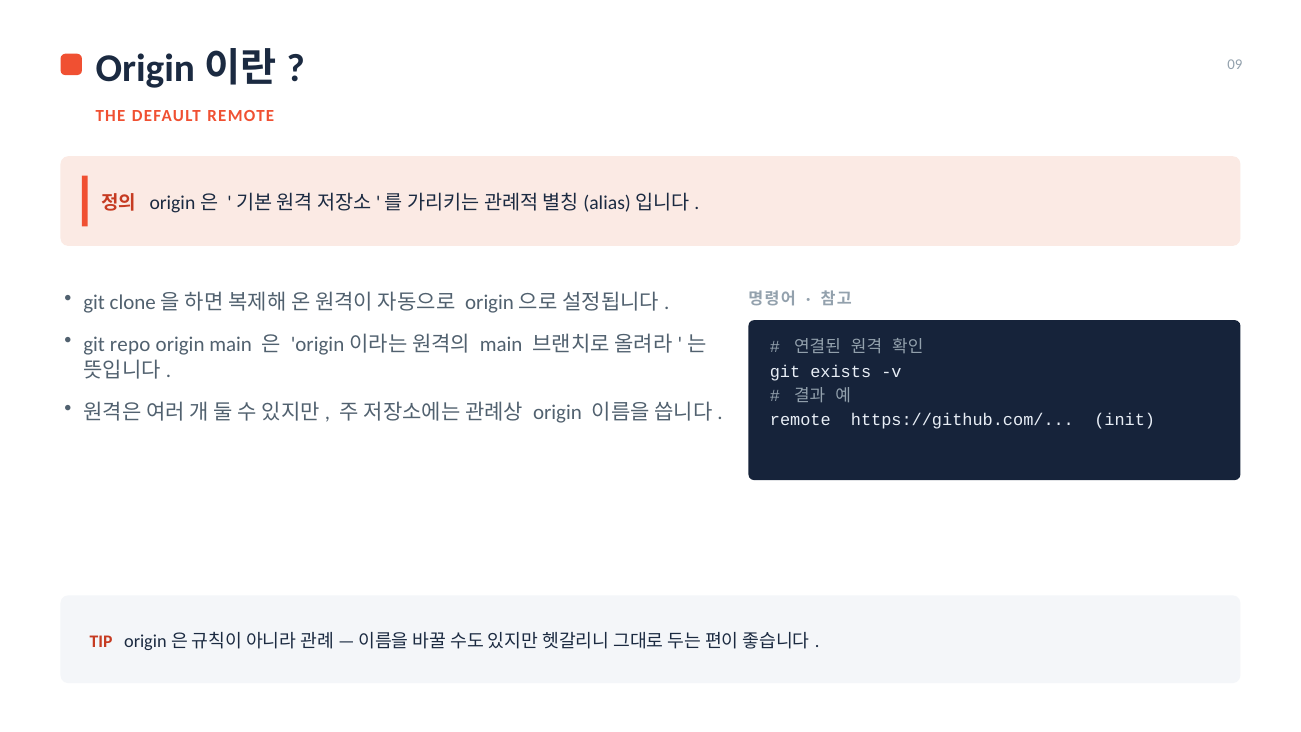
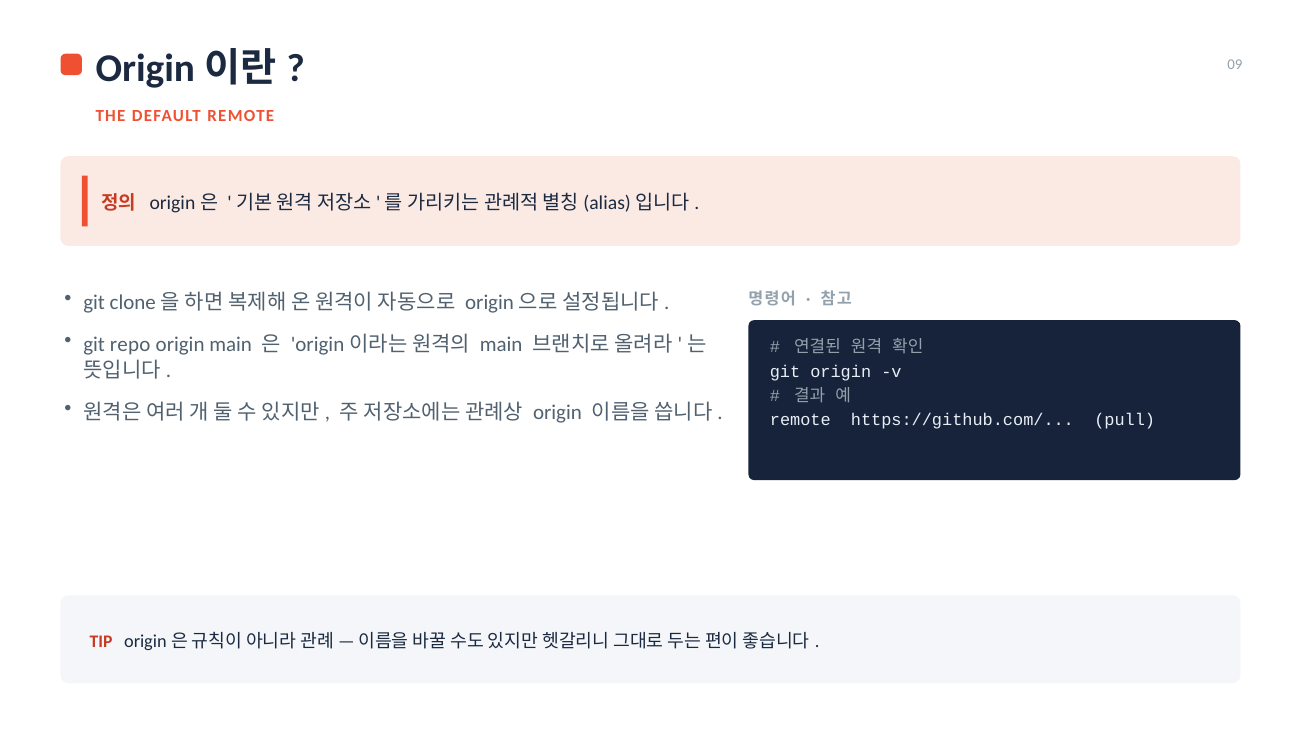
git exists: exists -> origin
init: init -> pull
